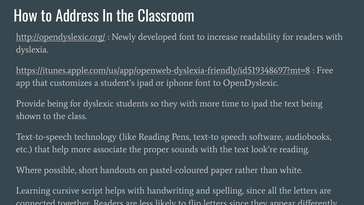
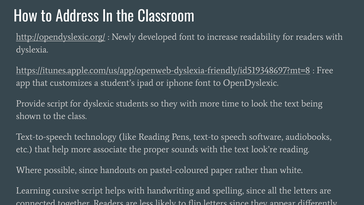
Provide being: being -> script
to ipad: ipad -> look
possible short: short -> since
